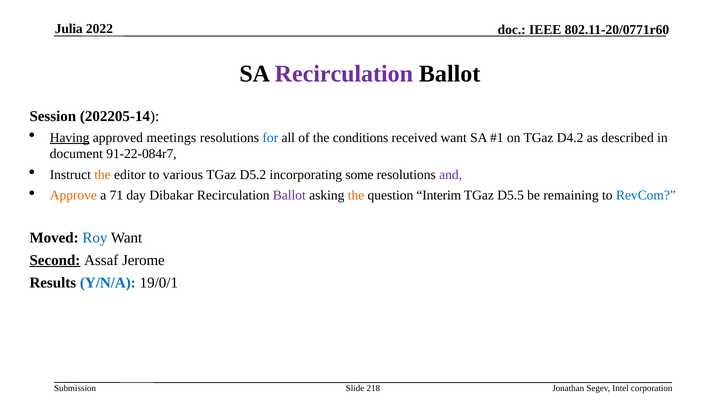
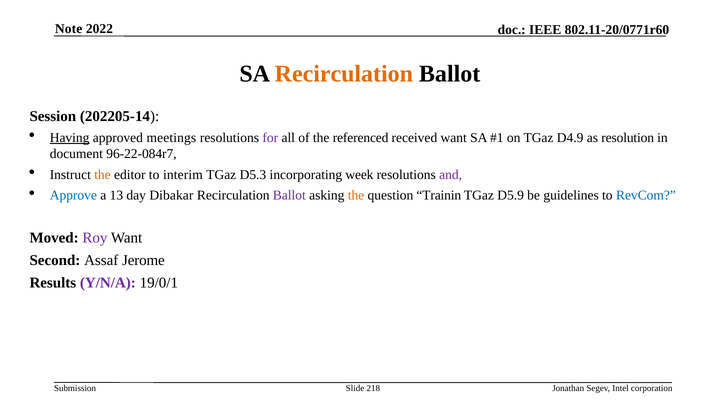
Julia: Julia -> Note
Recirculation at (344, 74) colour: purple -> orange
for colour: blue -> purple
conditions: conditions -> referenced
D4.2: D4.2 -> D4.9
described: described -> resolution
91-22-084r7: 91-22-084r7 -> 96-22-084r7
various: various -> interim
D5.2: D5.2 -> D5.3
some: some -> week
Approve colour: orange -> blue
71: 71 -> 13
Interim: Interim -> Trainin
D5.5: D5.5 -> D5.9
remaining: remaining -> guidelines
Roy colour: blue -> purple
Second underline: present -> none
Y/N/A colour: blue -> purple
